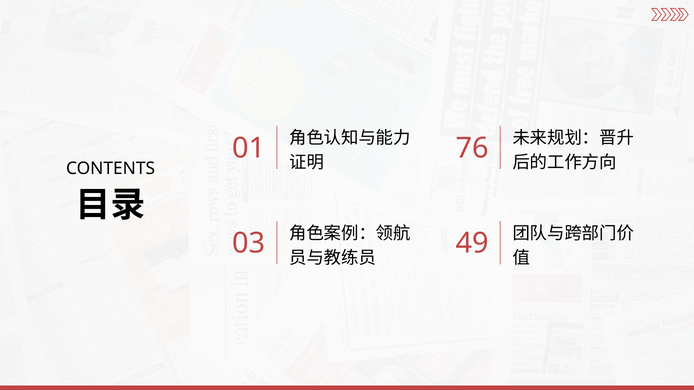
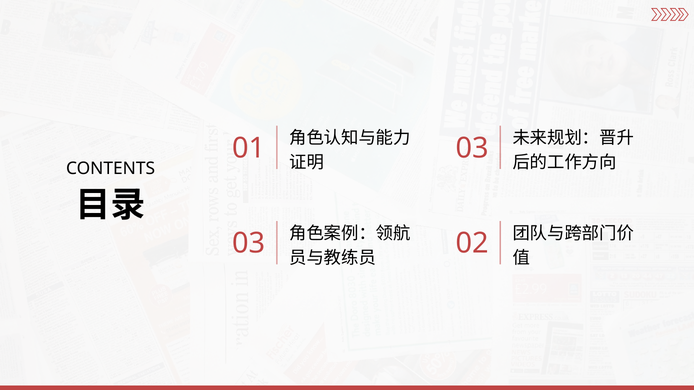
76 at (472, 148): 76 -> 03
49: 49 -> 02
